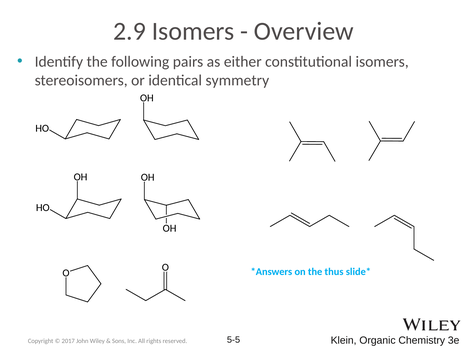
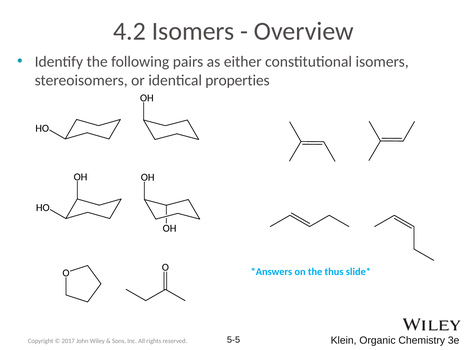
2.9: 2.9 -> 4.2
symmetry: symmetry -> properties
